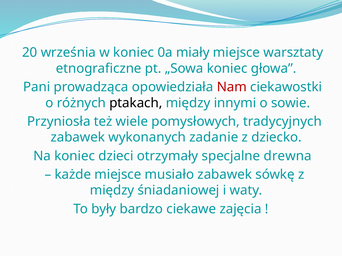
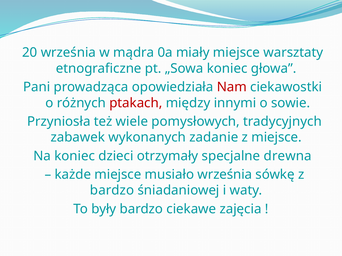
w koniec: koniec -> mądra
ptakach colour: black -> red
z dziecko: dziecko -> miejsce
musiało zabawek: zabawek -> września
między at (112, 191): między -> bardzo
